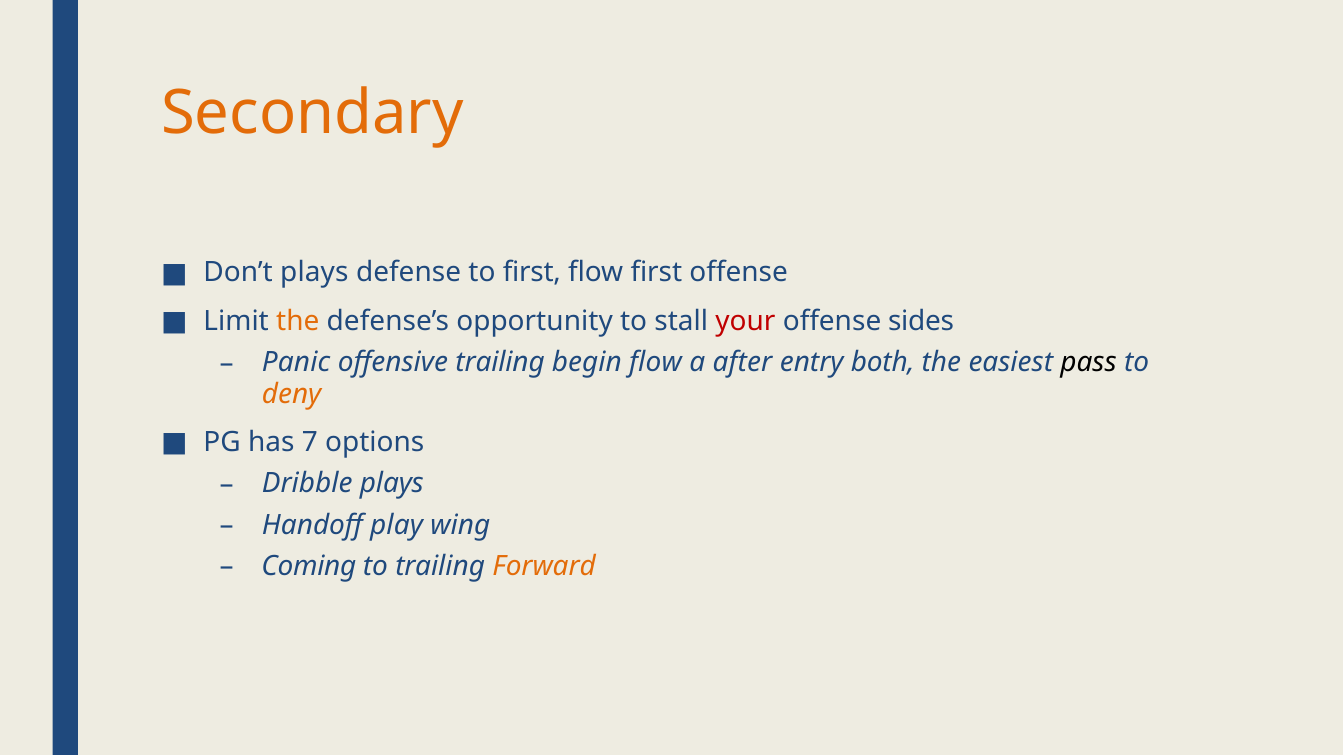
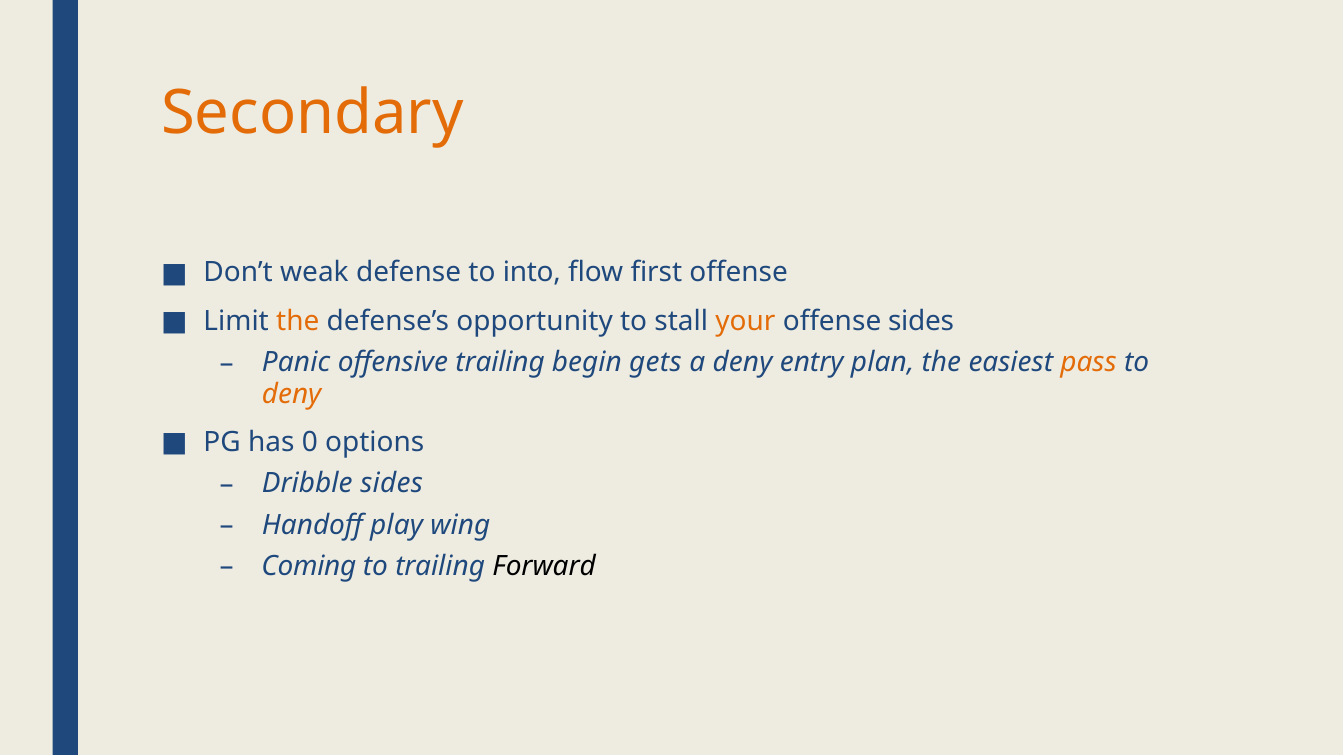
Don’t plays: plays -> weak
to first: first -> into
your colour: red -> orange
begin flow: flow -> gets
a after: after -> deny
both: both -> plan
pass colour: black -> orange
7: 7 -> 0
Dribble plays: plays -> sides
Forward colour: orange -> black
